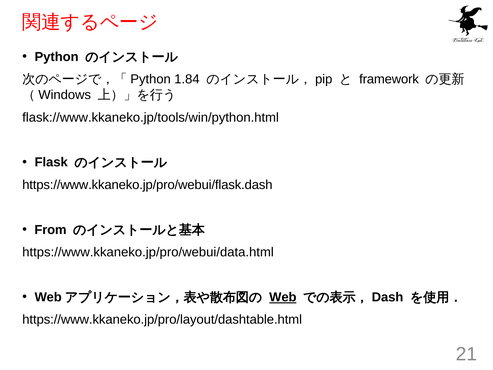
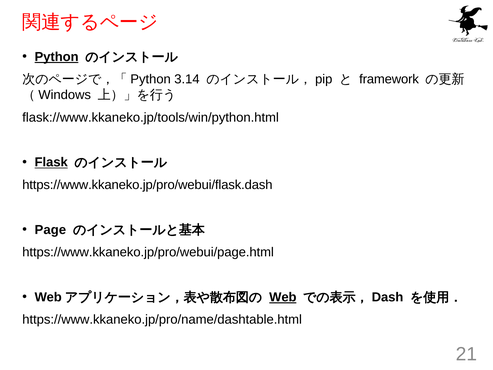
Python underline: none -> present
1.84: 1.84 -> 3.14
Flask underline: none -> present
From: From -> Page
https://www.kkaneko.jp/pro/webui/data.html: https://www.kkaneko.jp/pro/webui/data.html -> https://www.kkaneko.jp/pro/webui/page.html
https://www.kkaneko.jp/pro/layout/dashtable.html: https://www.kkaneko.jp/pro/layout/dashtable.html -> https://www.kkaneko.jp/pro/name/dashtable.html
